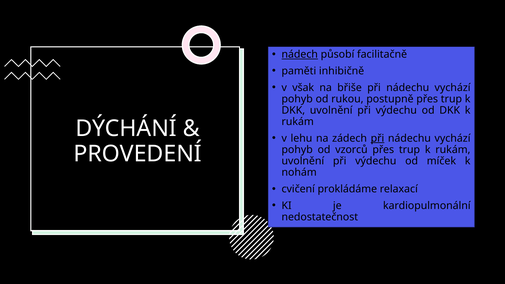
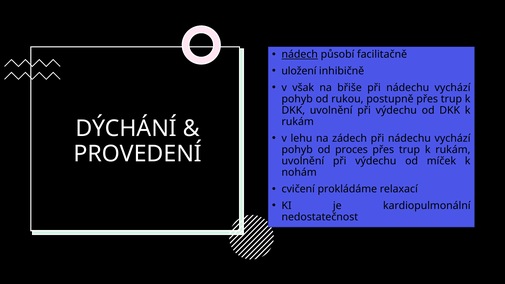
paměti: paměti -> uložení
při at (377, 138) underline: present -> none
vzorců: vzorců -> proces
